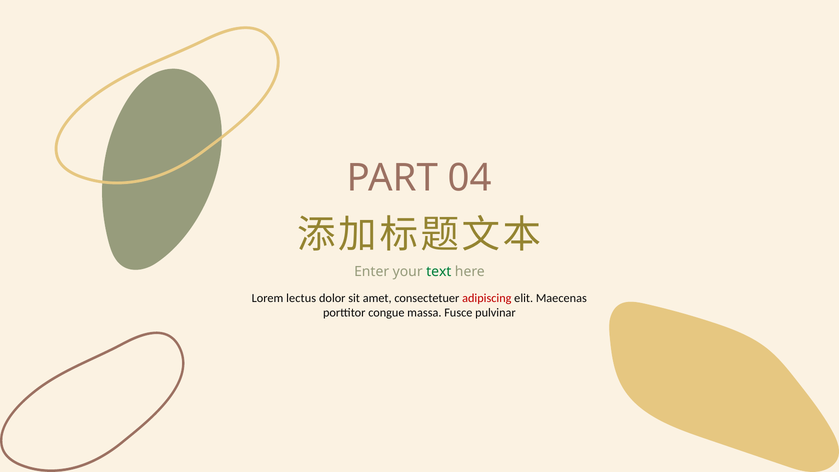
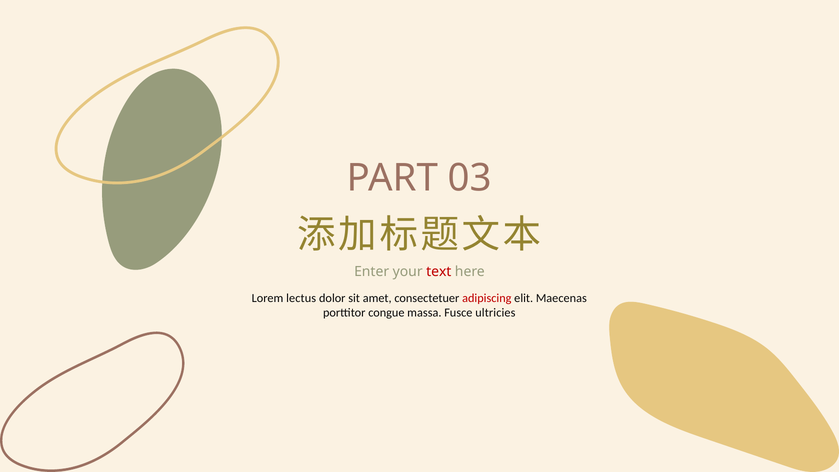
04: 04 -> 03
text colour: green -> red
pulvinar: pulvinar -> ultricies
